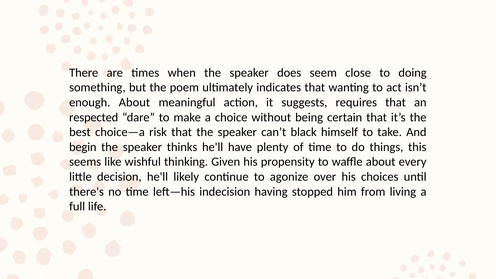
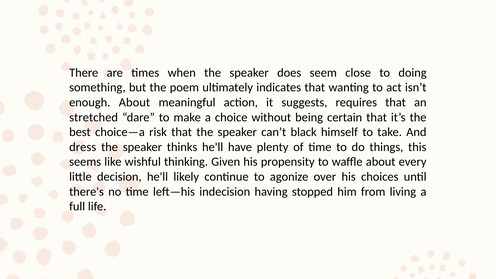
respected: respected -> stretched
begin: begin -> dress
